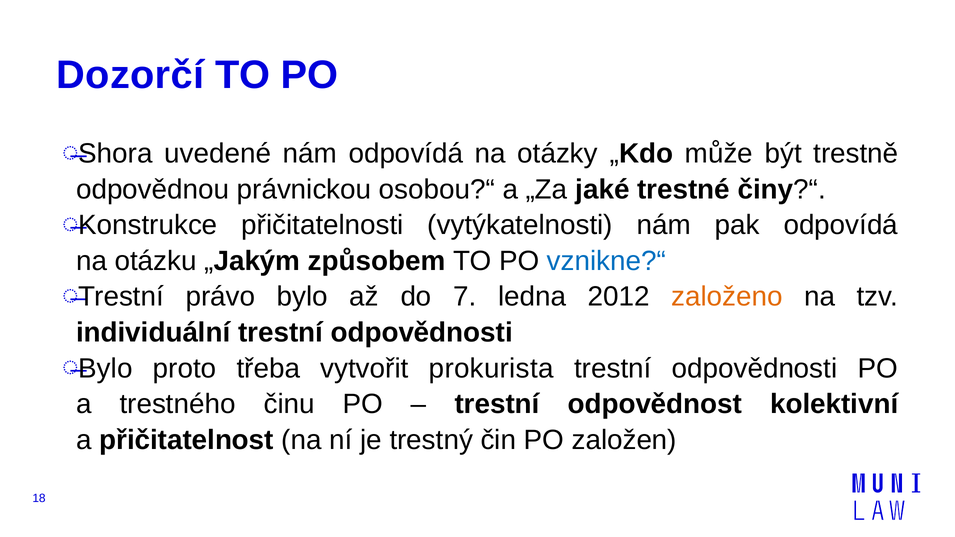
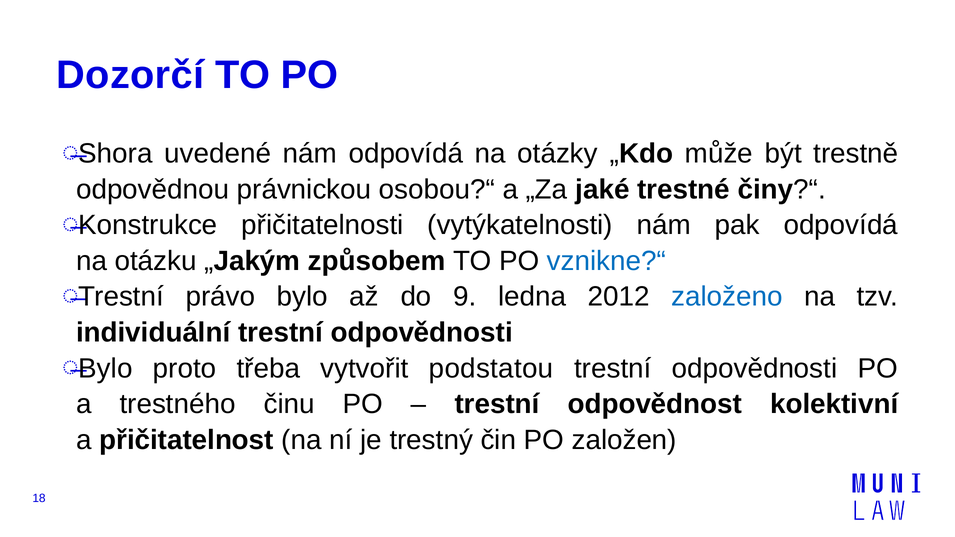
7: 7 -> 9
založeno colour: orange -> blue
prokurista: prokurista -> podstatou
